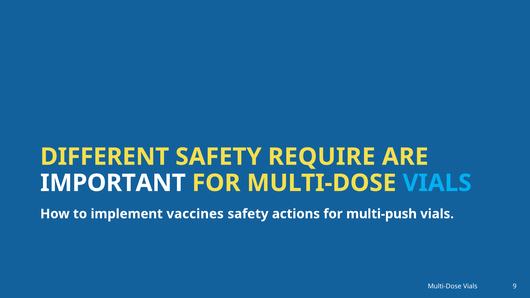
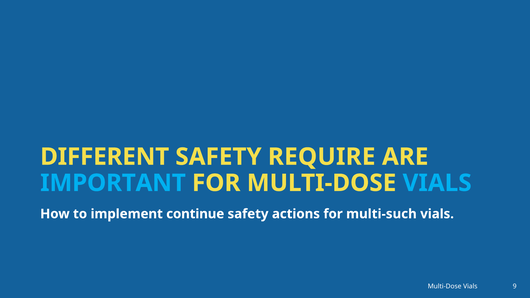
IMPORTANT colour: white -> light blue
vaccines: vaccines -> continue
multi-push: multi-push -> multi-such
